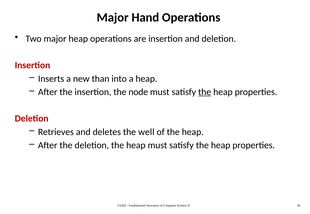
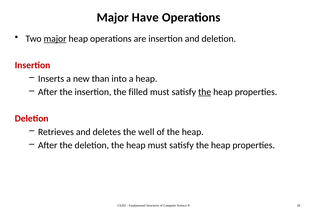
Hand: Hand -> Have
major at (55, 39) underline: none -> present
node: node -> filled
